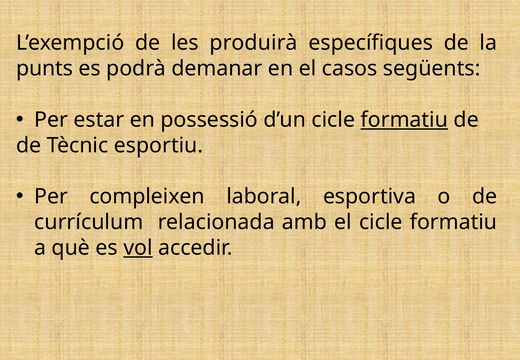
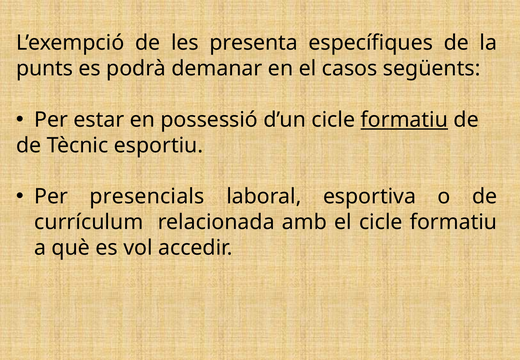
produirà: produirà -> presenta
compleixen: compleixen -> presencials
vol underline: present -> none
